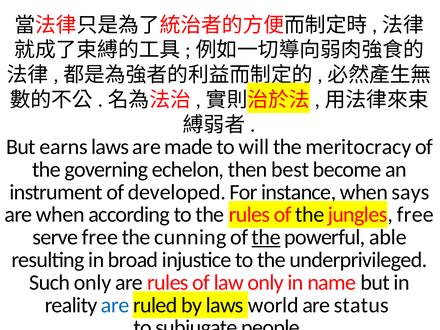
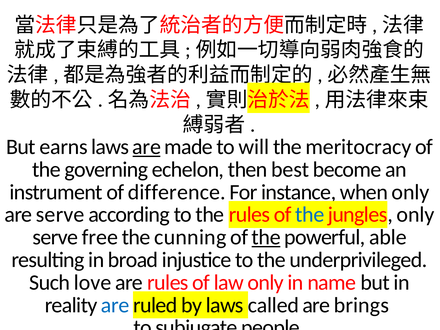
are at (147, 147) underline: none -> present
developed: developed -> difference
says at (411, 192): says -> only
are when: when -> serve
the at (310, 215) colour: black -> blue
jungles free: free -> only
Such only: only -> love
world: world -> called
status: status -> brings
